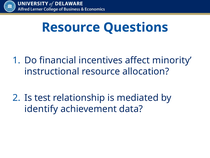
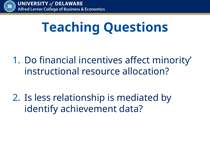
Resource at (71, 27): Resource -> Teaching
test: test -> less
